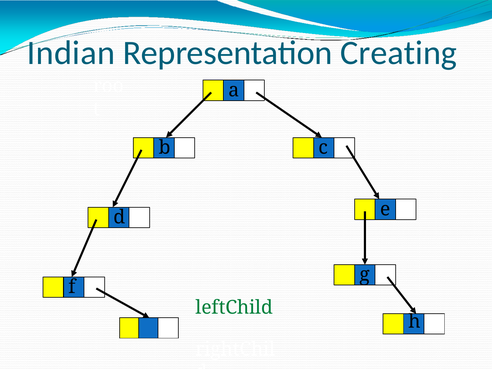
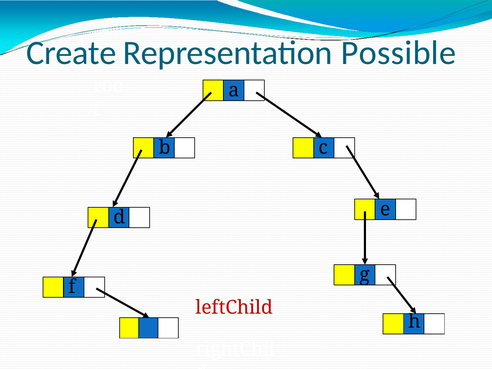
Indian: Indian -> Create
Creating: Creating -> Possible
leftChild colour: green -> red
